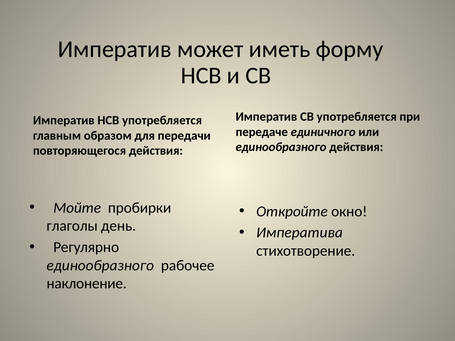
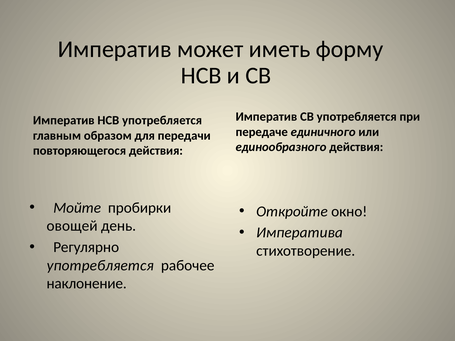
глаголы: глаголы -> овощей
единообразного at (100, 266): единообразного -> употребляется
